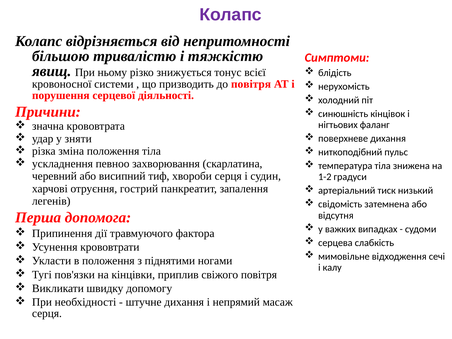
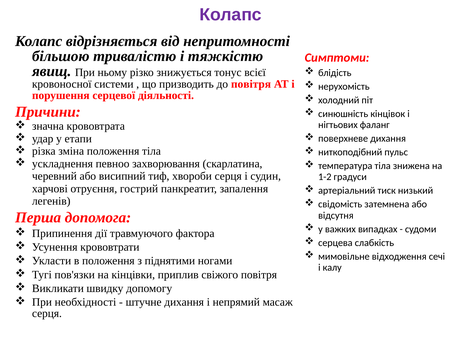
зняти: зняти -> етапи
